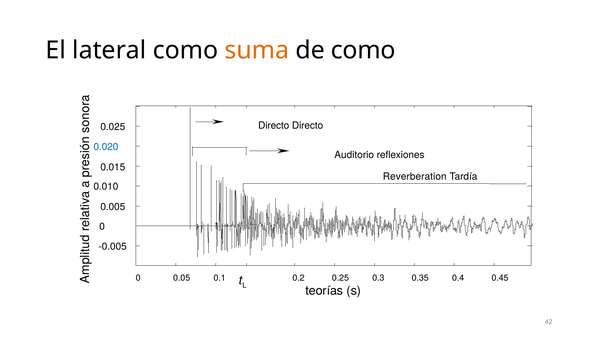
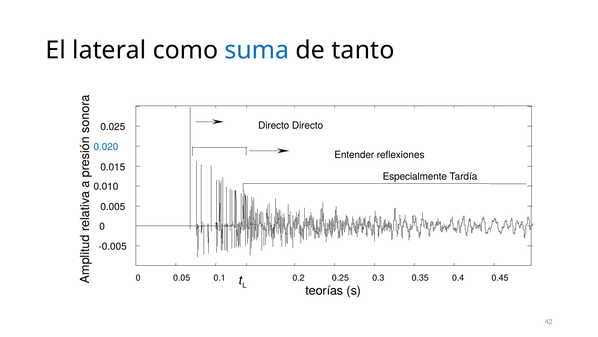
suma colour: orange -> blue
de como: como -> tanto
Auditorio: Auditorio -> Entender
Reverberation: Reverberation -> Especialmente
